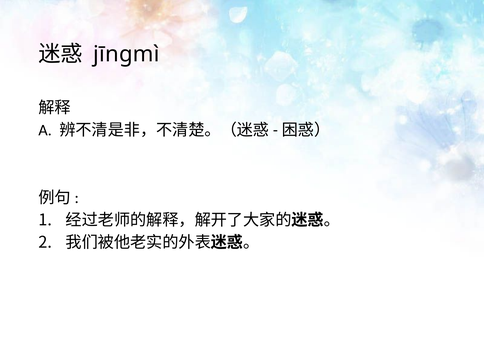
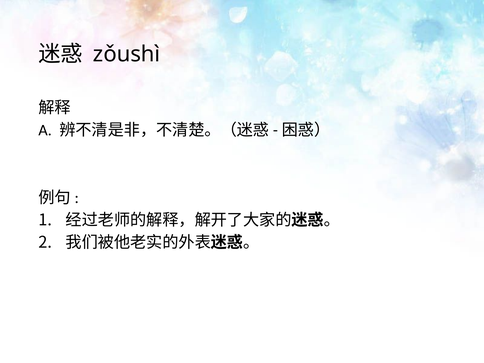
jīngmì: jīngmì -> zǒushì
